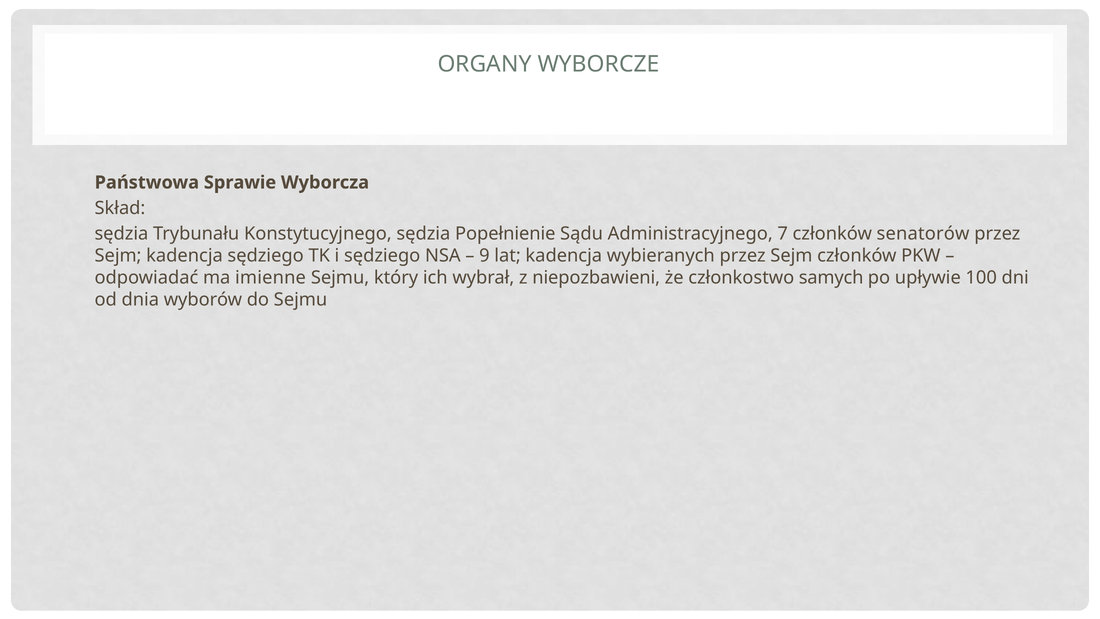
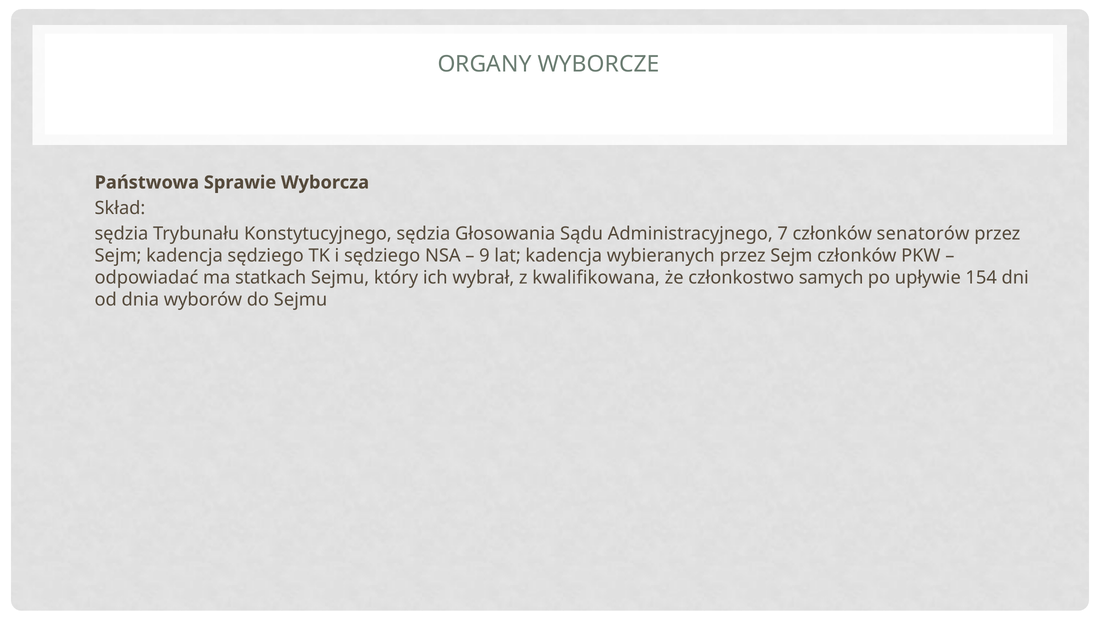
Popełnienie: Popełnienie -> Głosowania
imienne: imienne -> statkach
niepozbawieni: niepozbawieni -> kwalifikowana
100: 100 -> 154
